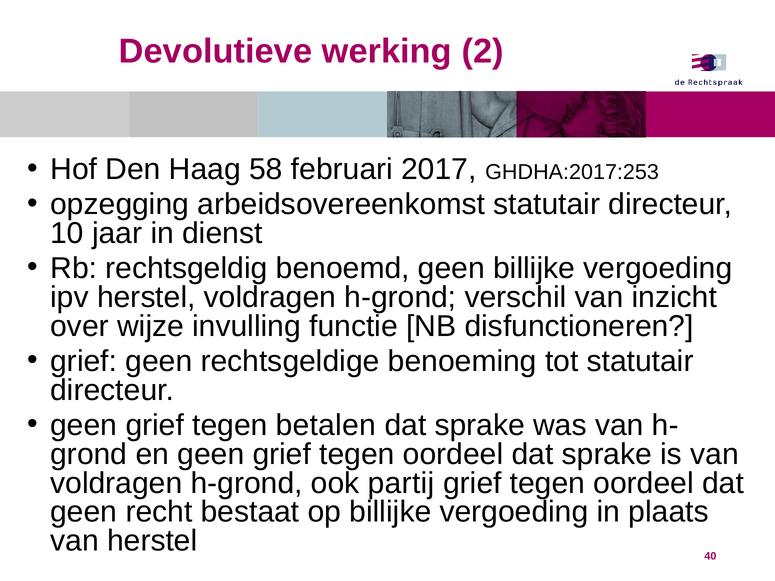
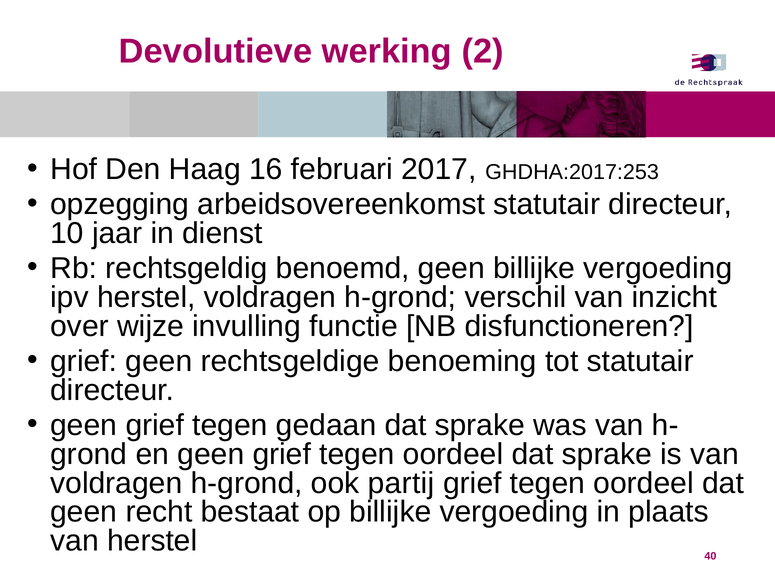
58: 58 -> 16
betalen: betalen -> gedaan
